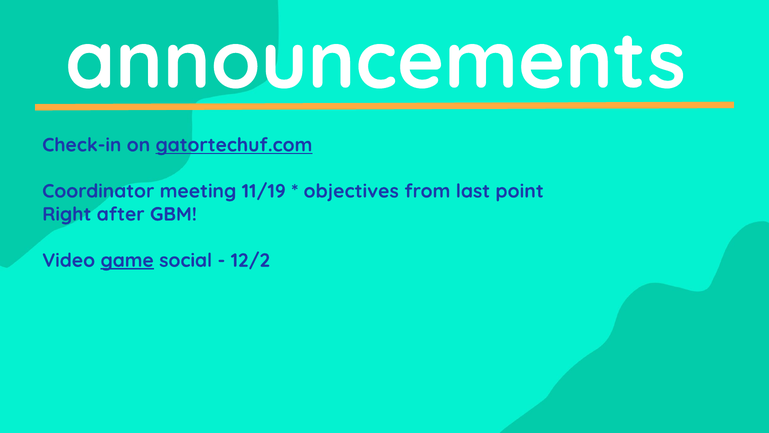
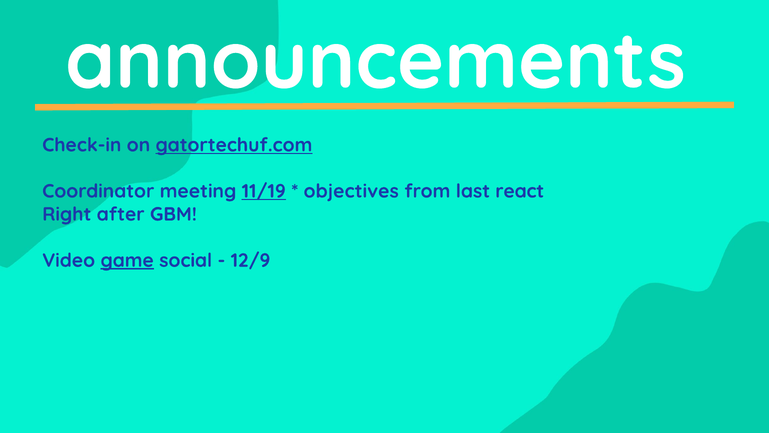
11/19 underline: none -> present
point: point -> react
12/2: 12/2 -> 12/9
